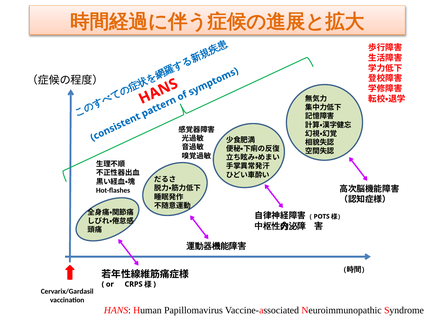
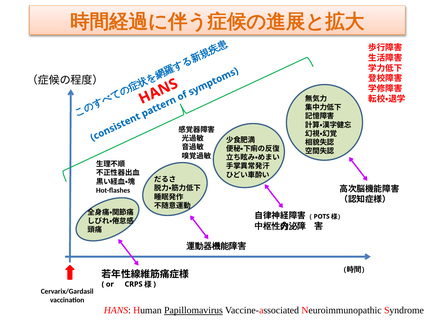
Papillomavirus underline: none -> present
